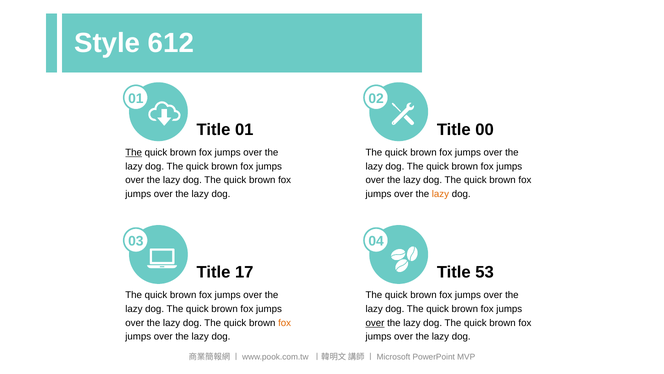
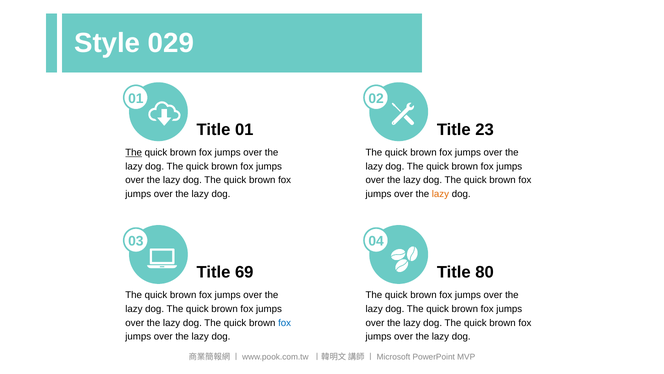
612: 612 -> 029
00: 00 -> 23
17: 17 -> 69
53: 53 -> 80
fox at (285, 323) colour: orange -> blue
over at (375, 323) underline: present -> none
